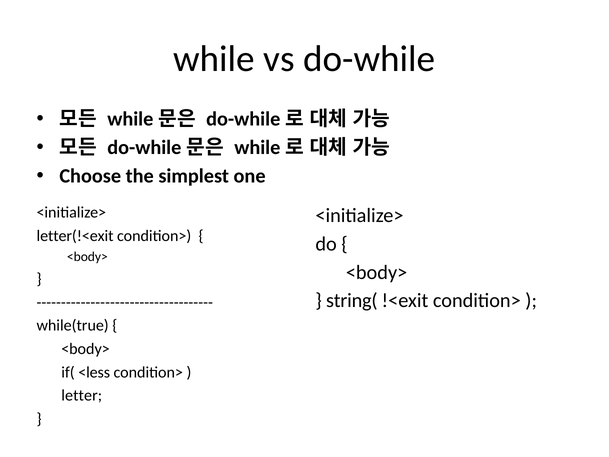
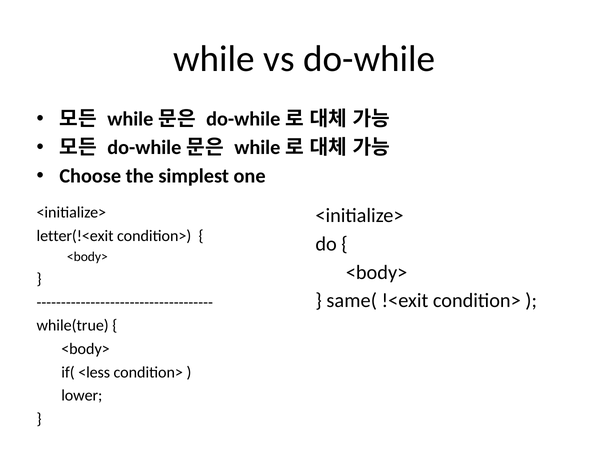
string(: string( -> same(
letter: letter -> lower
